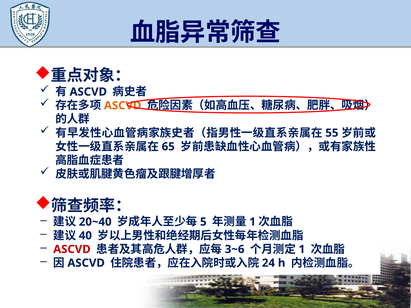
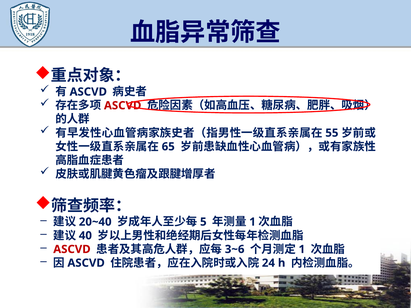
ASCVD at (123, 106) colour: orange -> red
